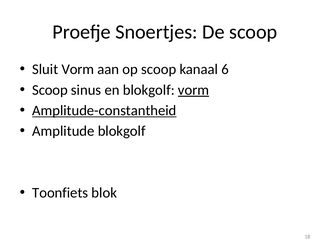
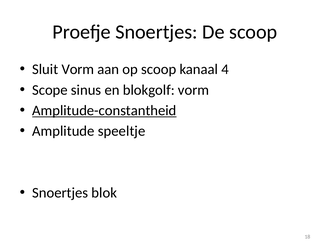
6: 6 -> 4
Scoop at (50, 90): Scoop -> Scope
vorm at (194, 90) underline: present -> none
Amplitude blokgolf: blokgolf -> speeltje
Toonfiets at (60, 192): Toonfiets -> Snoertjes
